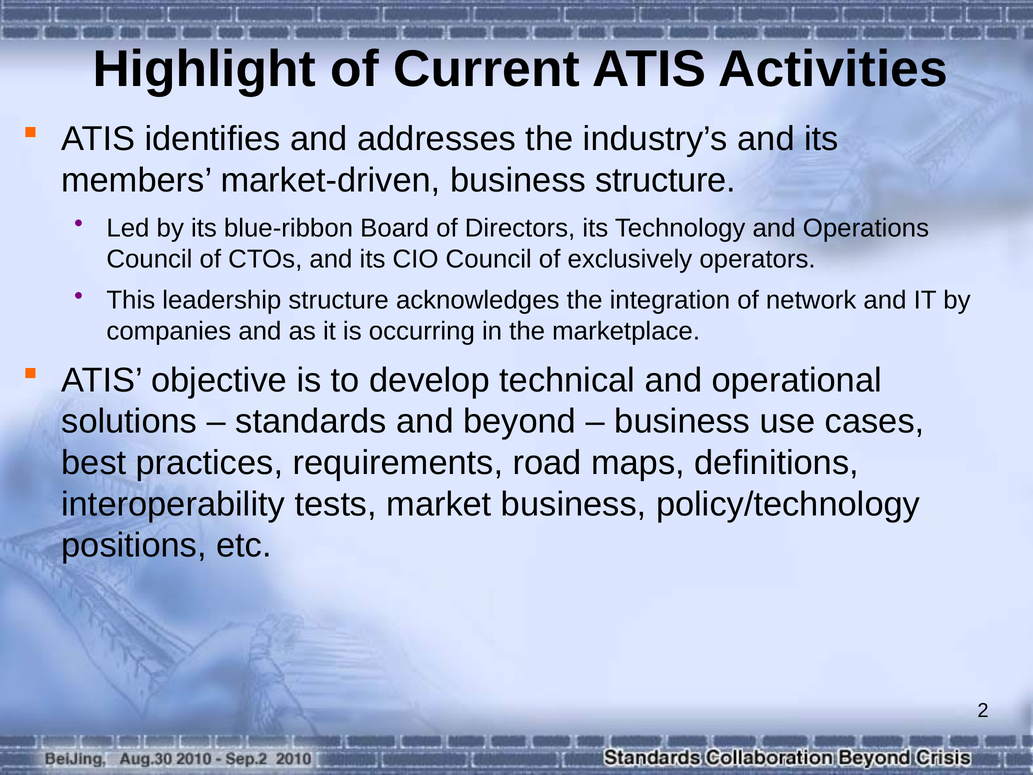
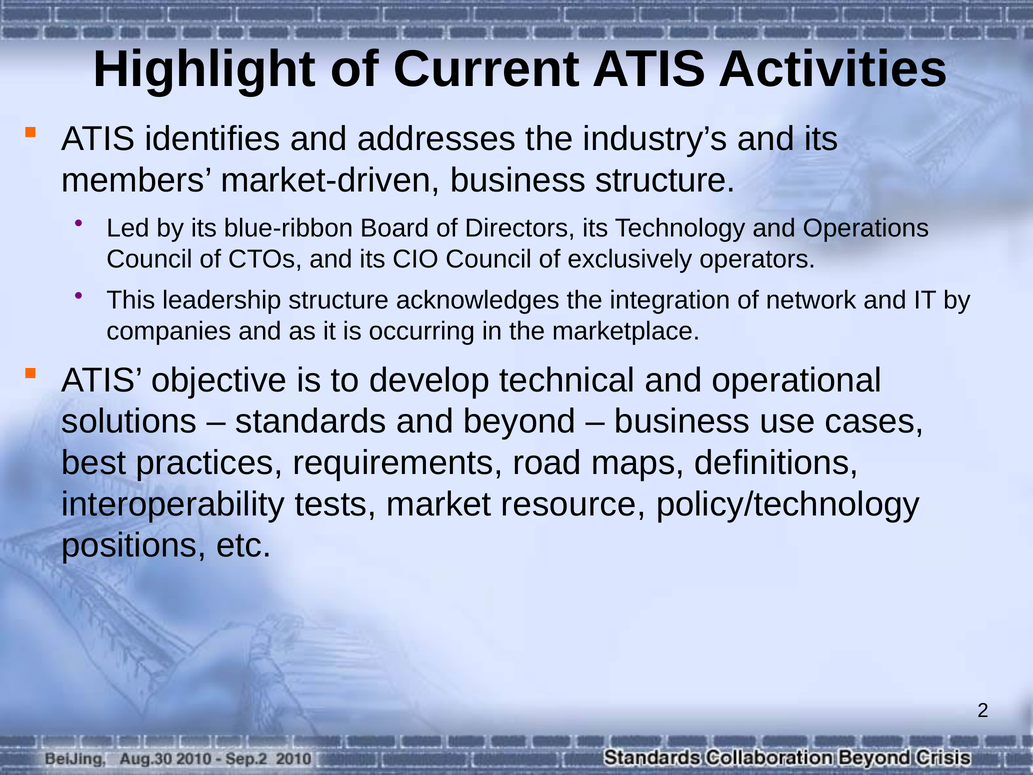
market business: business -> resource
